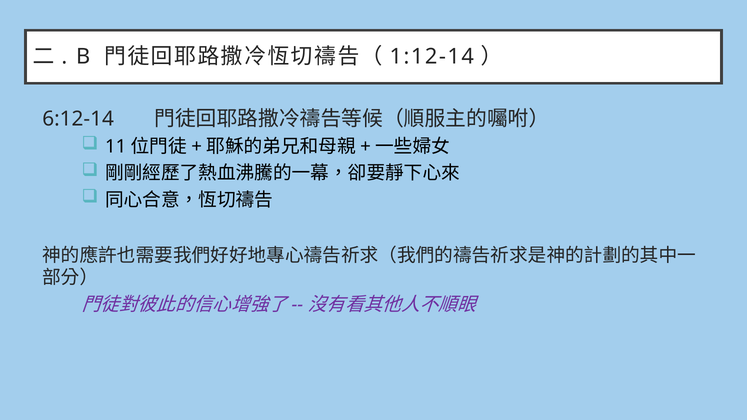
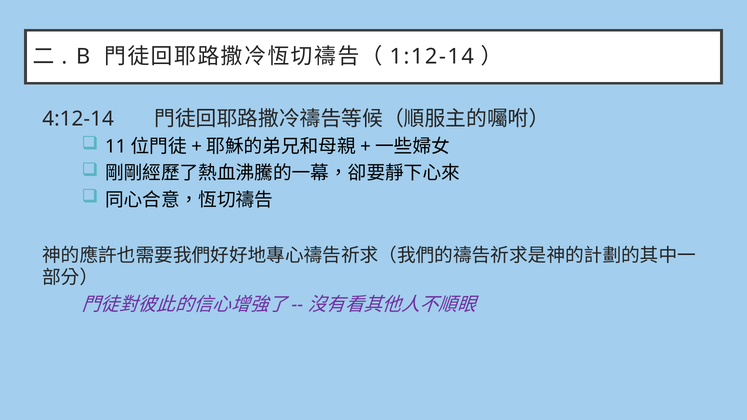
6:12-14: 6:12-14 -> 4:12-14
